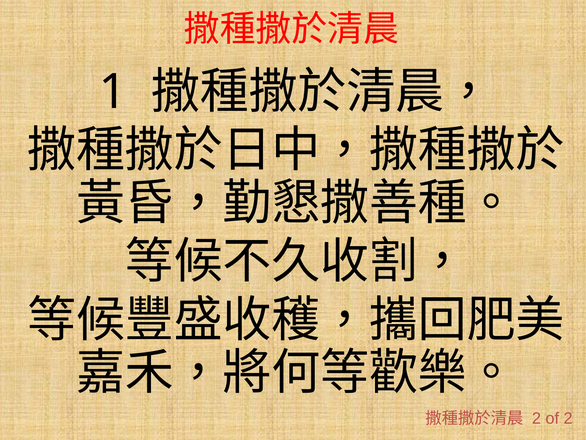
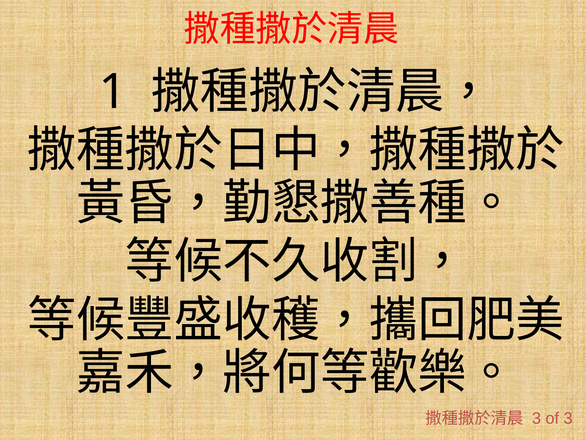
2 at (536, 418): 2 -> 3
of 2: 2 -> 3
